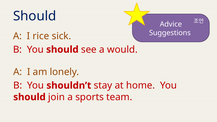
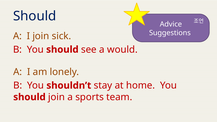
I rice: rice -> join
